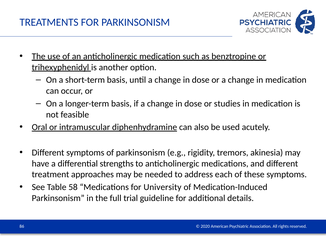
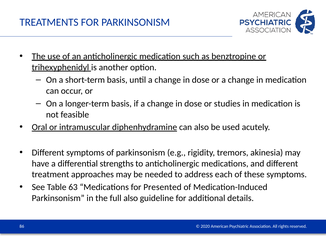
58: 58 -> 63
University: University -> Presented
full trial: trial -> also
